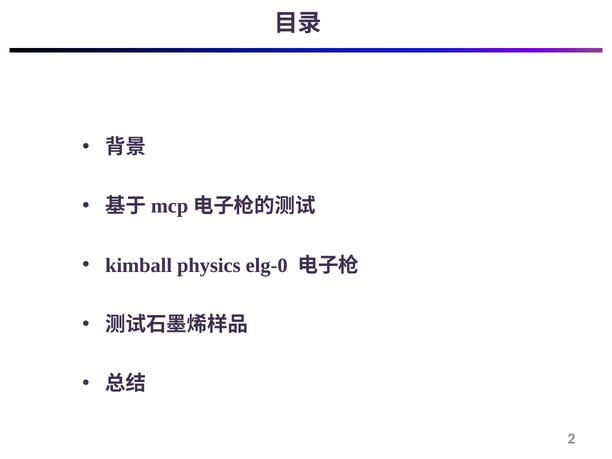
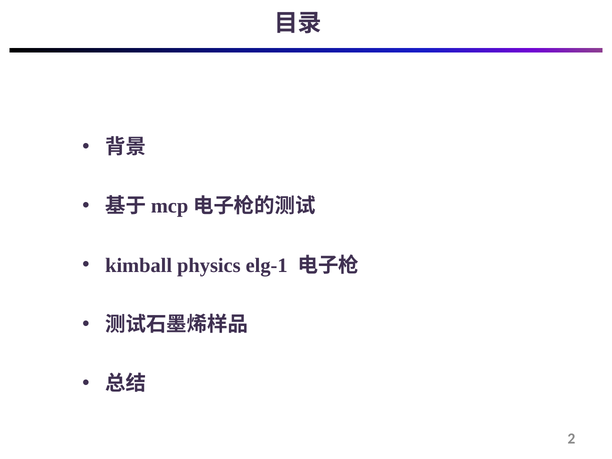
elg-0: elg-0 -> elg-1
